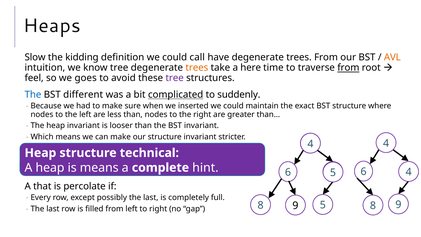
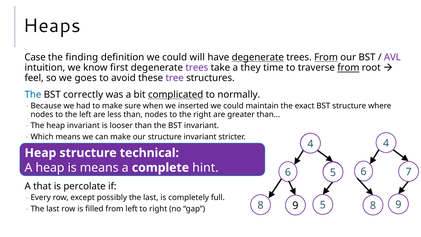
Slow: Slow -> Case
kidding: kidding -> finding
call: call -> will
degenerate at (258, 57) underline: none -> present
From at (326, 57) underline: none -> present
AVL colour: orange -> purple
know tree: tree -> first
trees at (197, 68) colour: orange -> purple
here: here -> they
different: different -> correctly
suddenly: suddenly -> normally
4 at (409, 172): 4 -> 7
